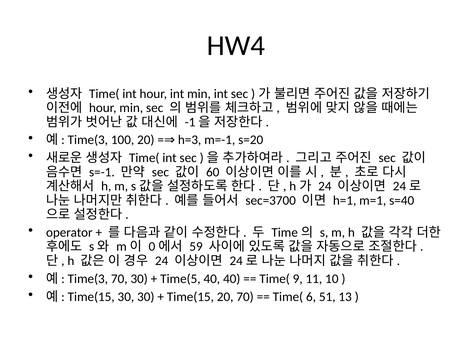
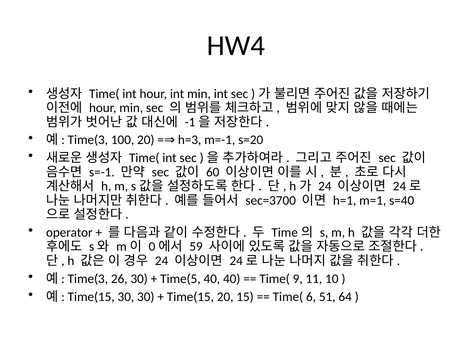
Time(3 70: 70 -> 26
20 70: 70 -> 15
13: 13 -> 64
